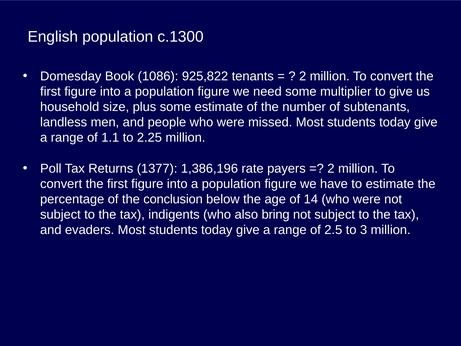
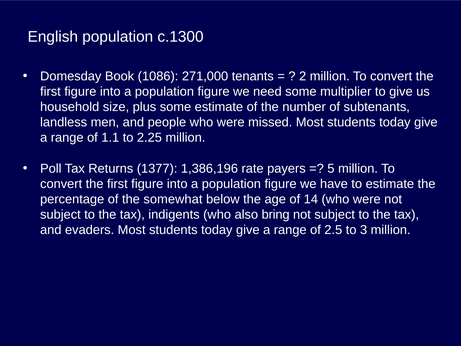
925,822: 925,822 -> 271,000
2 at (331, 168): 2 -> 5
conclusion: conclusion -> somewhat
